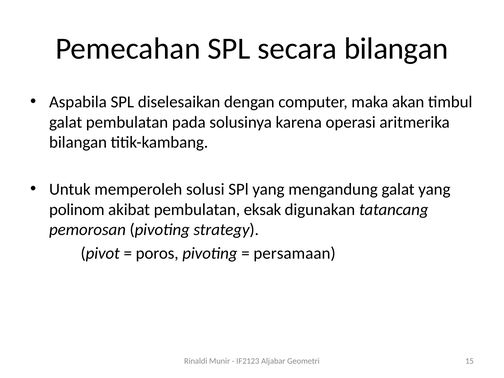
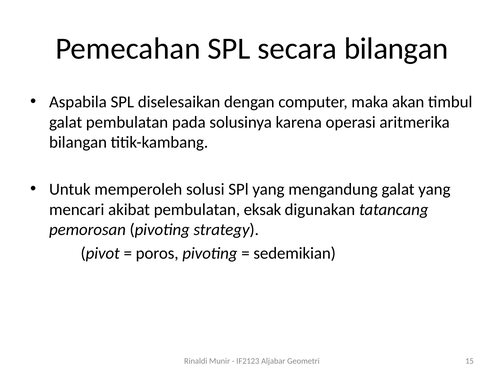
polinom: polinom -> mencari
persamaan: persamaan -> sedemikian
